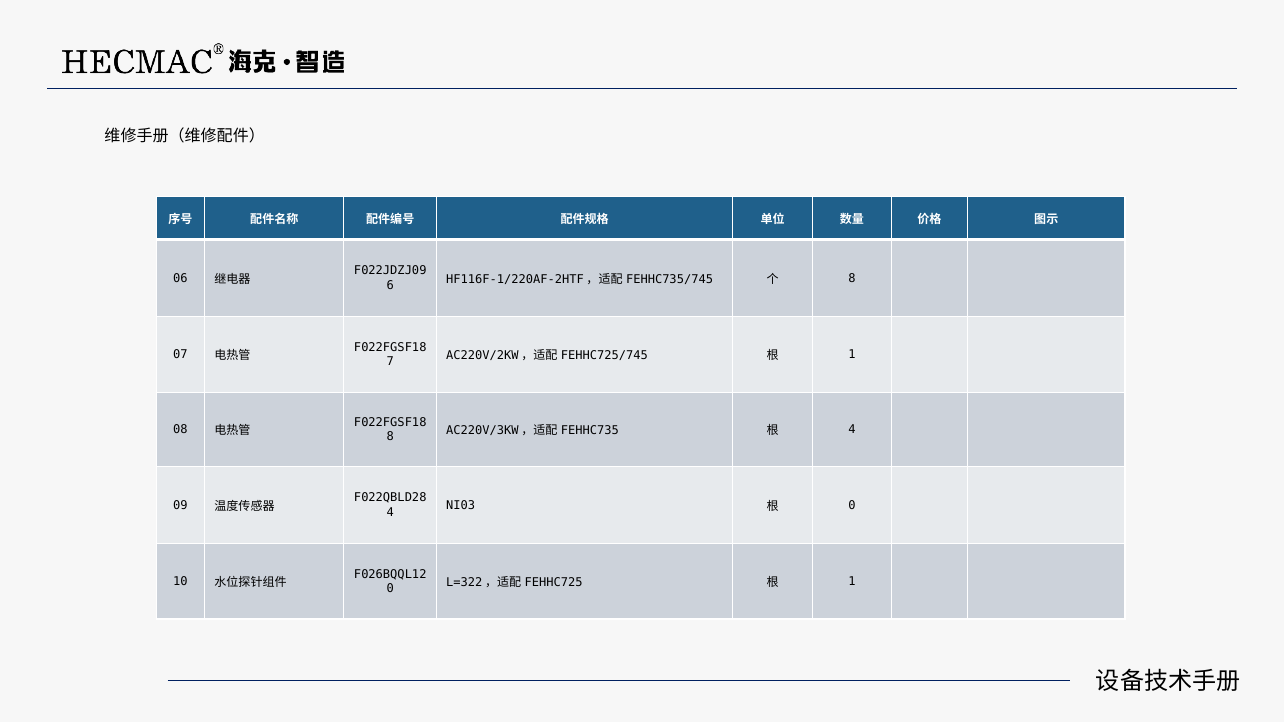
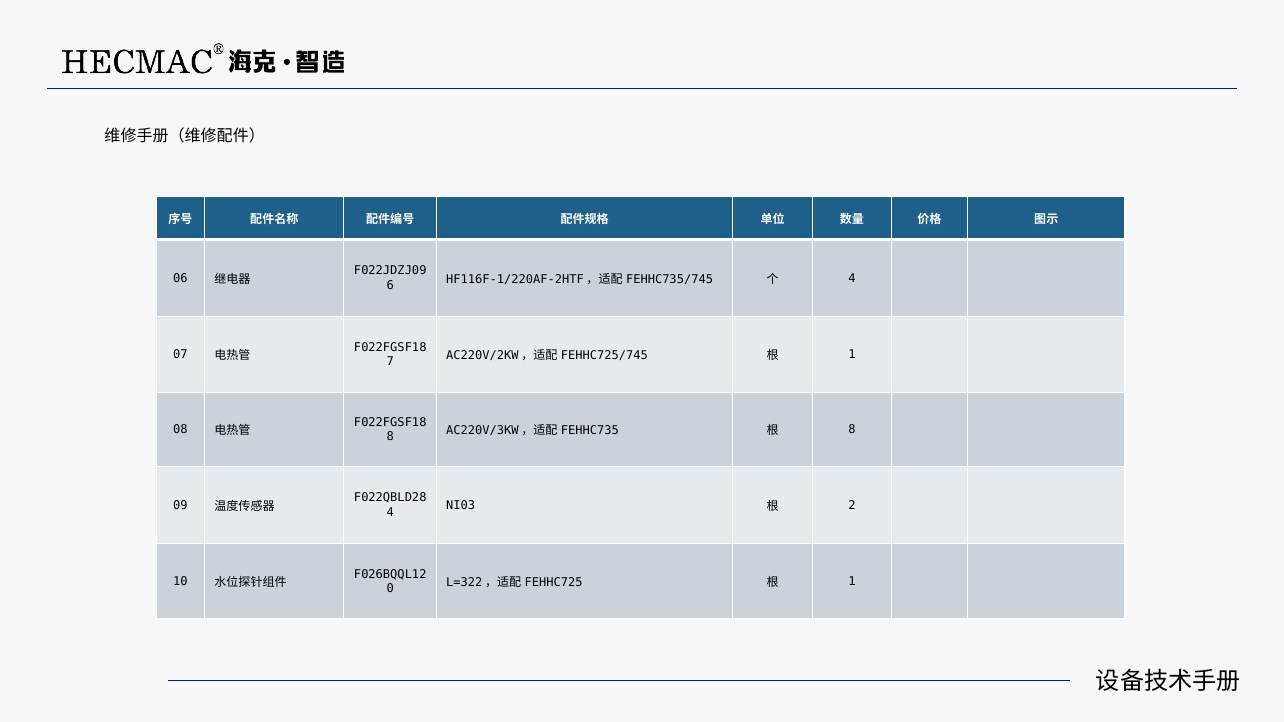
8 at (852, 278): 8 -> 4
4 at (852, 430): 4 -> 8
0 at (852, 505): 0 -> 2
